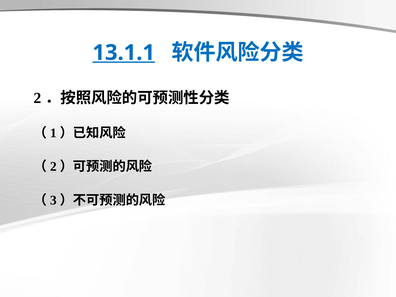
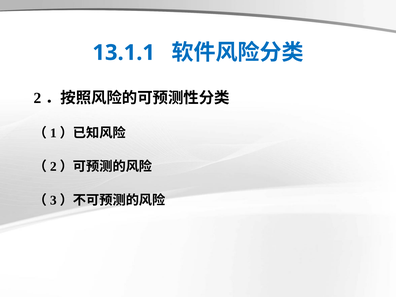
13.1.1 underline: present -> none
